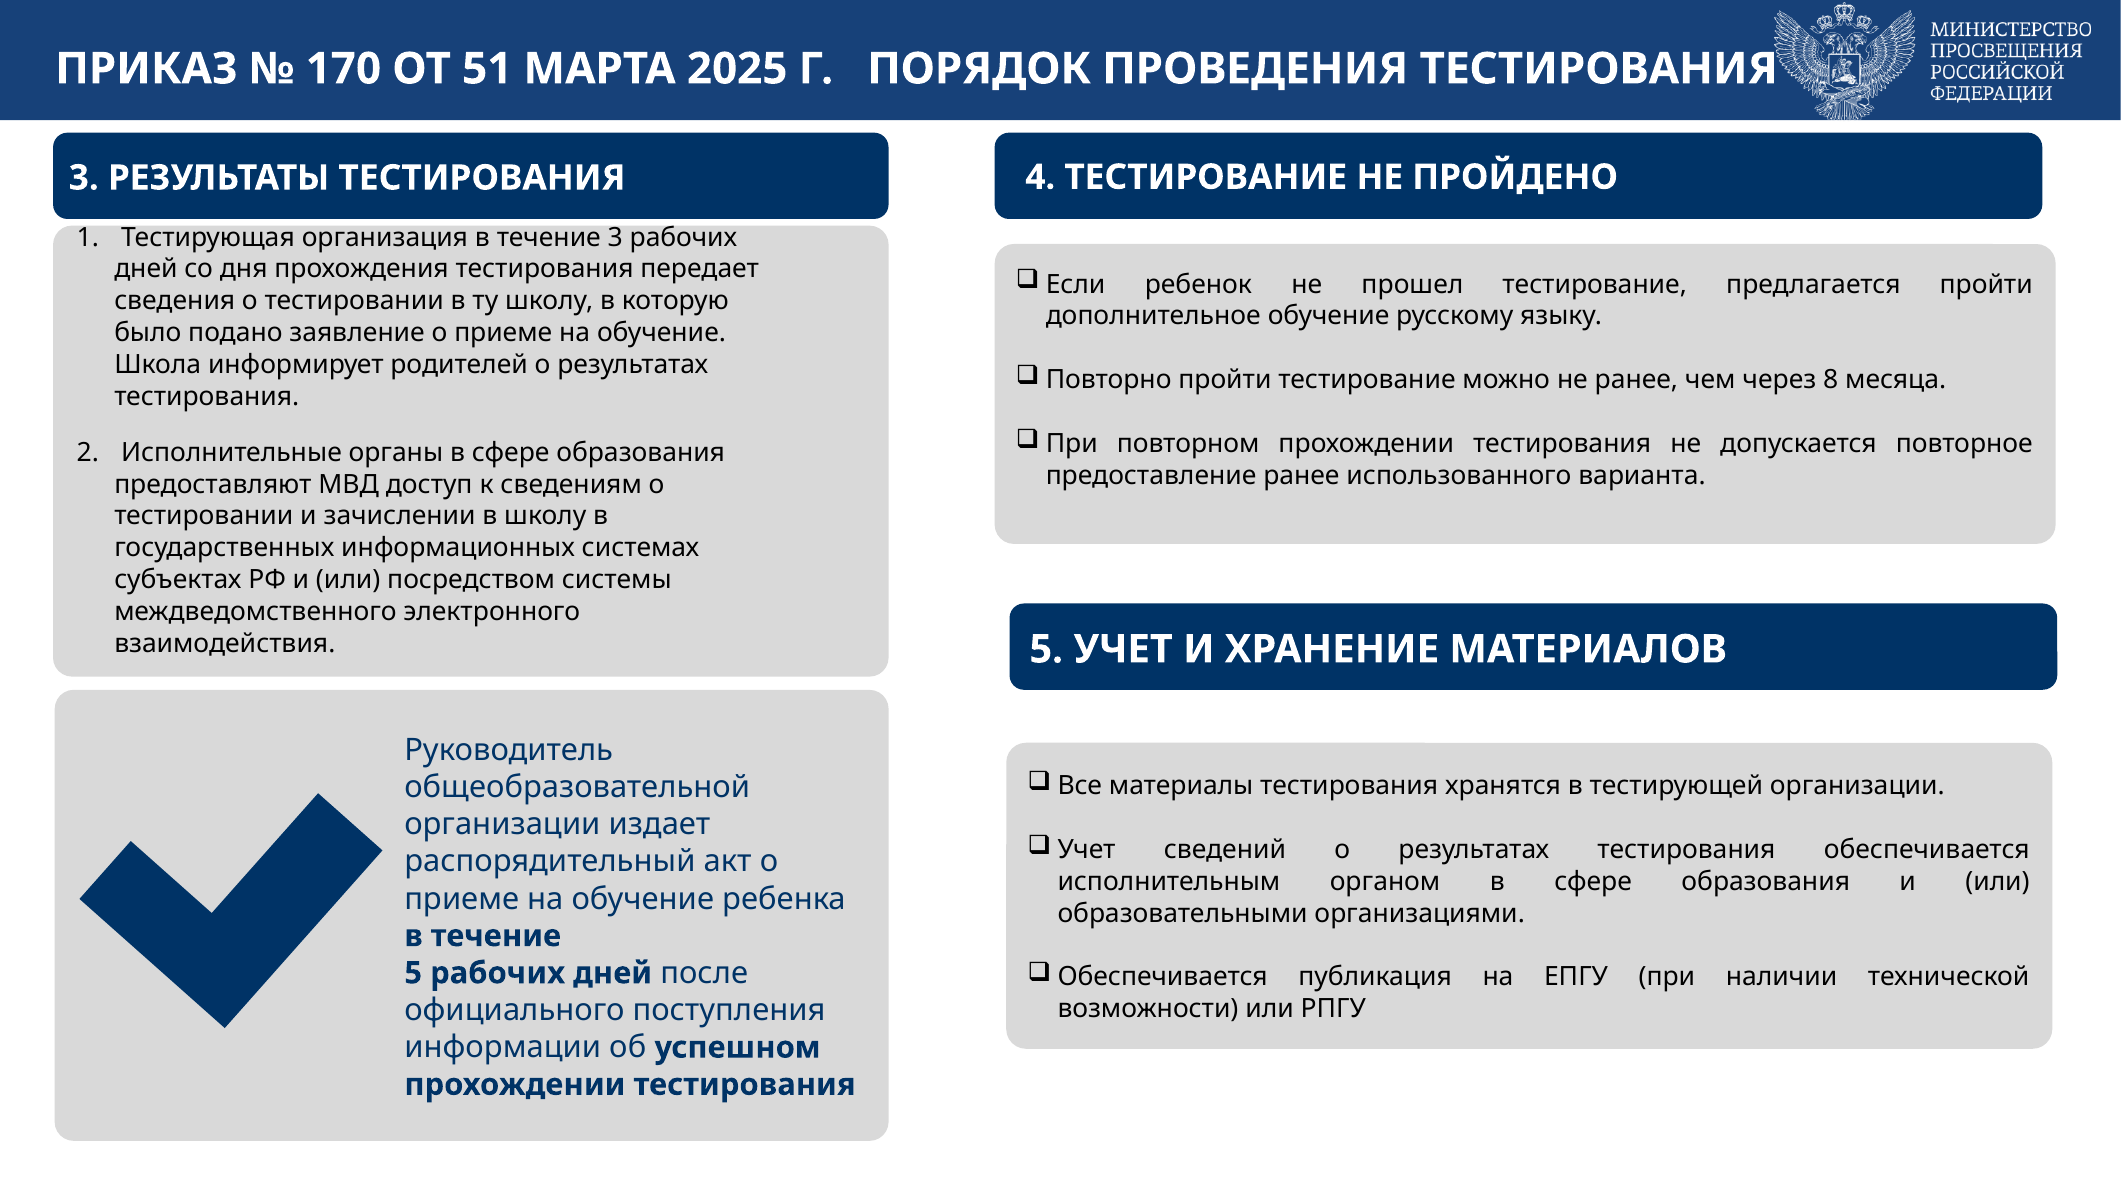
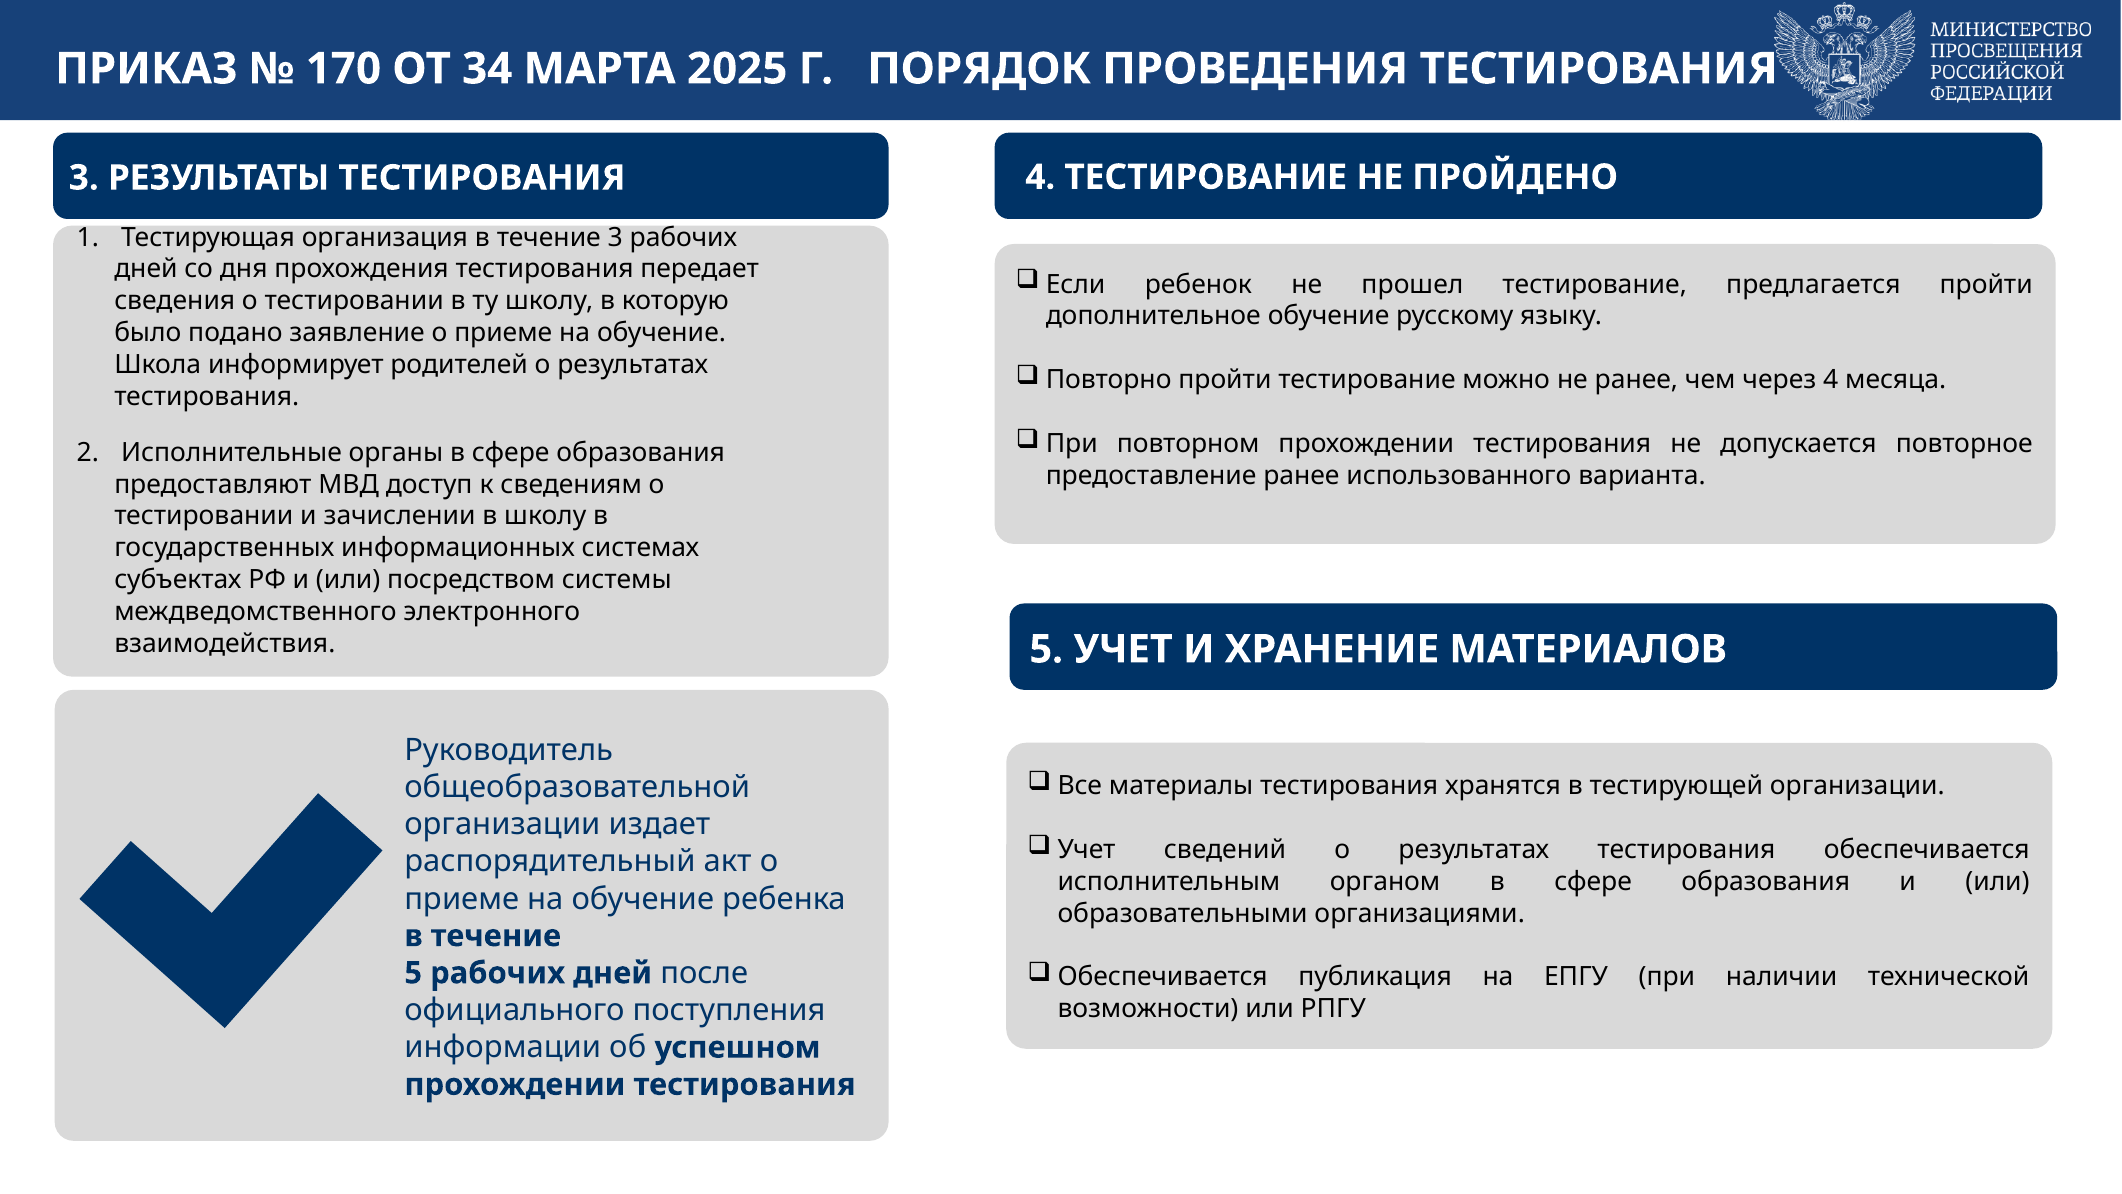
51: 51 -> 34
через 8: 8 -> 4
